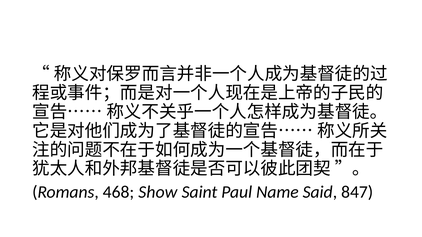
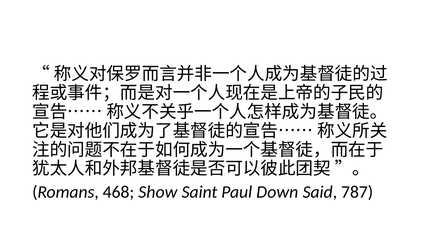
Name: Name -> Down
847: 847 -> 787
